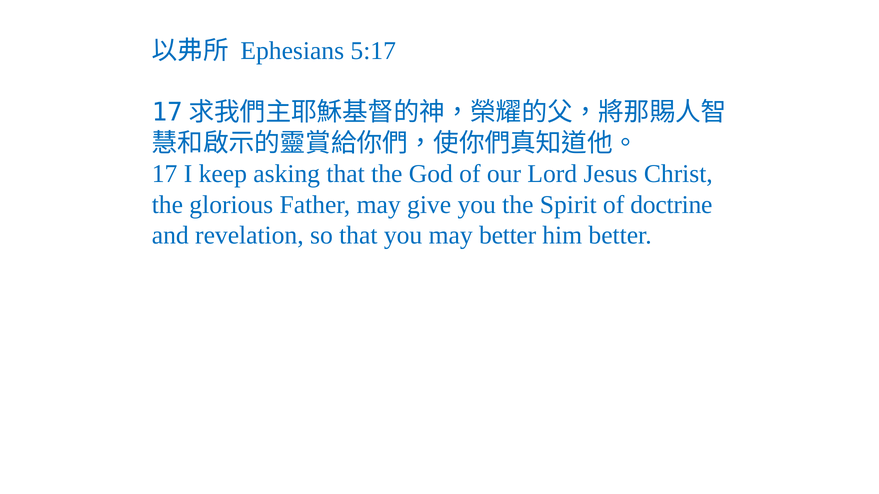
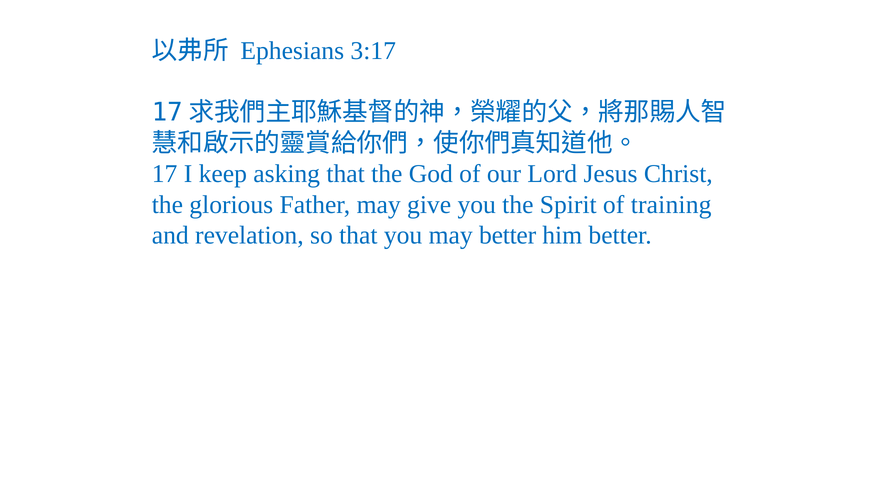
5:17: 5:17 -> 3:17
doctrine: doctrine -> training
